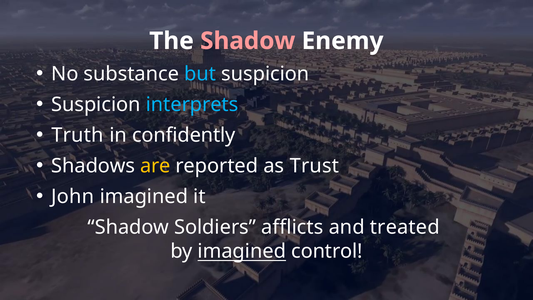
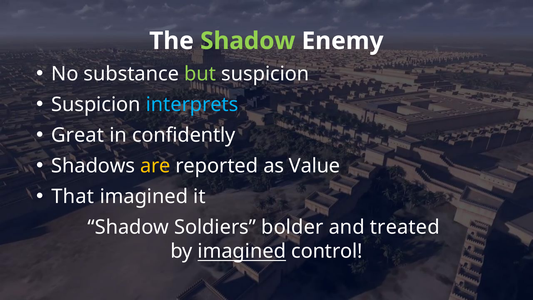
Shadow at (248, 41) colour: pink -> light green
but colour: light blue -> light green
Truth: Truth -> Great
Trust: Trust -> Value
John: John -> That
afflicts: afflicts -> bolder
